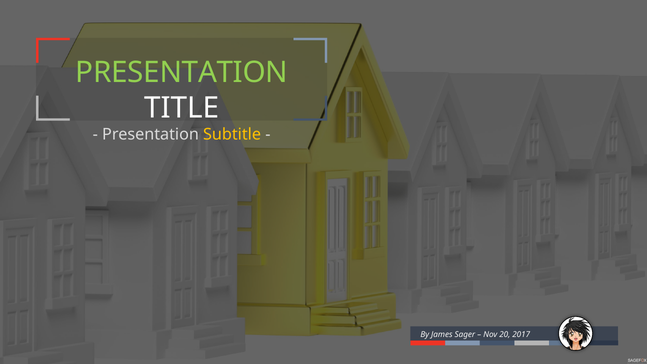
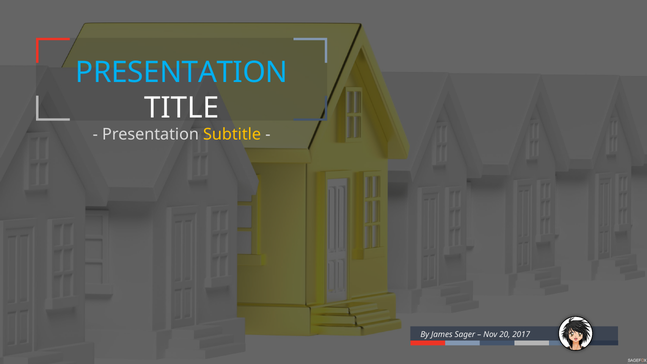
PRESENTATION at (182, 72) colour: light green -> light blue
